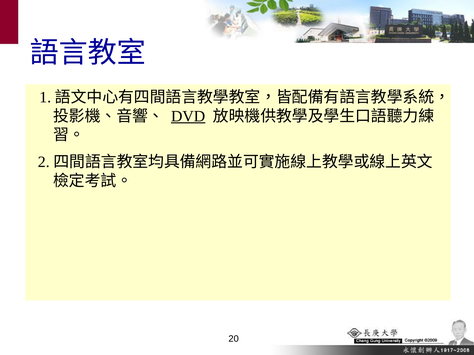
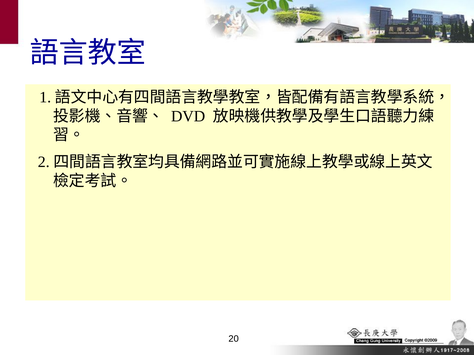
DVD underline: present -> none
